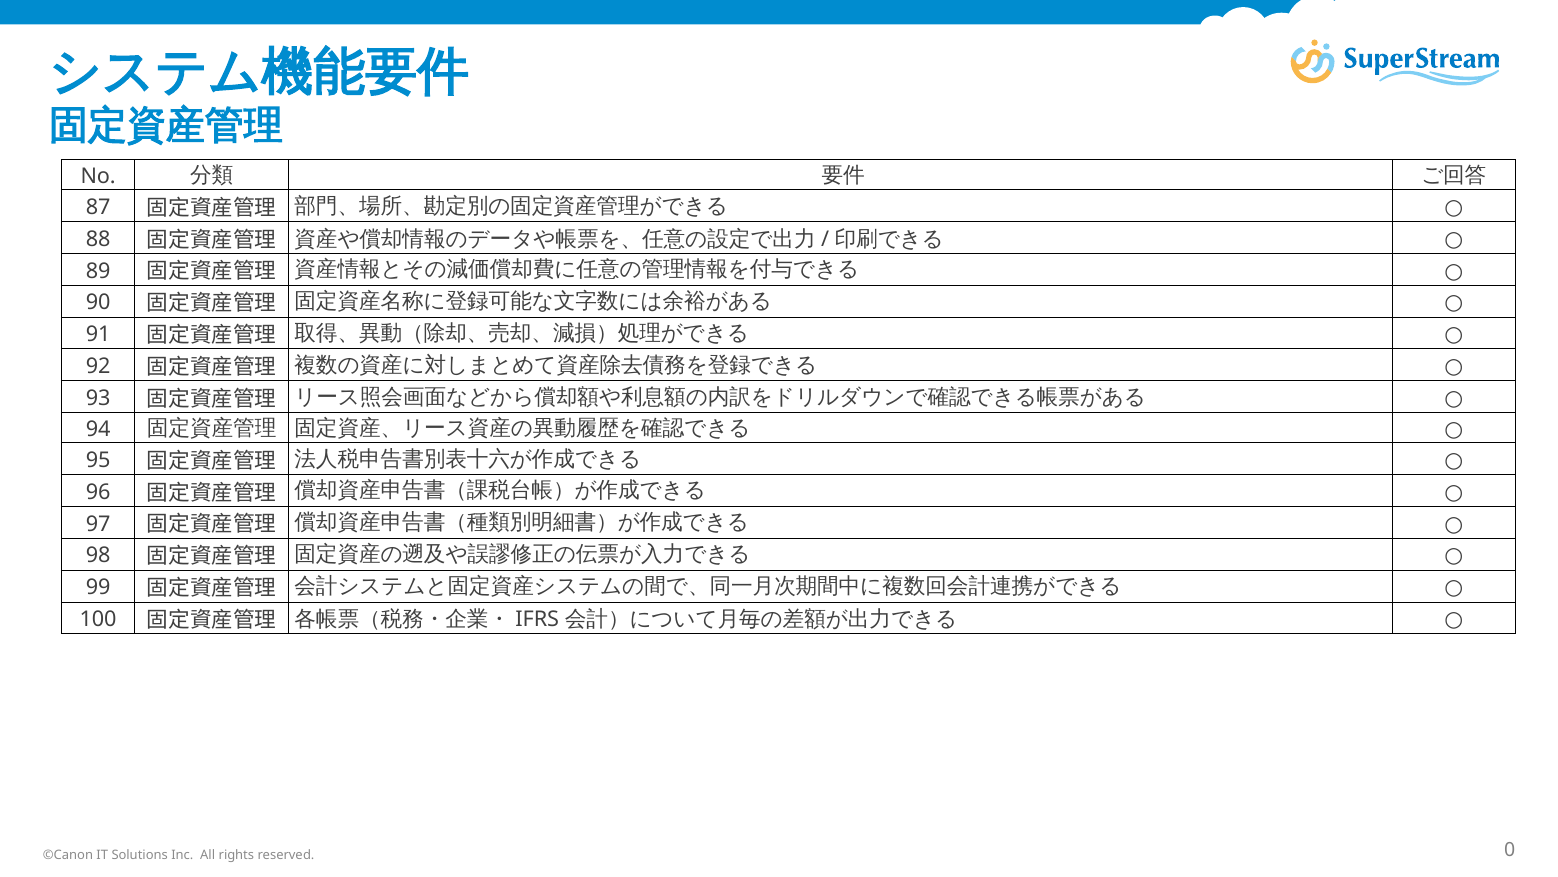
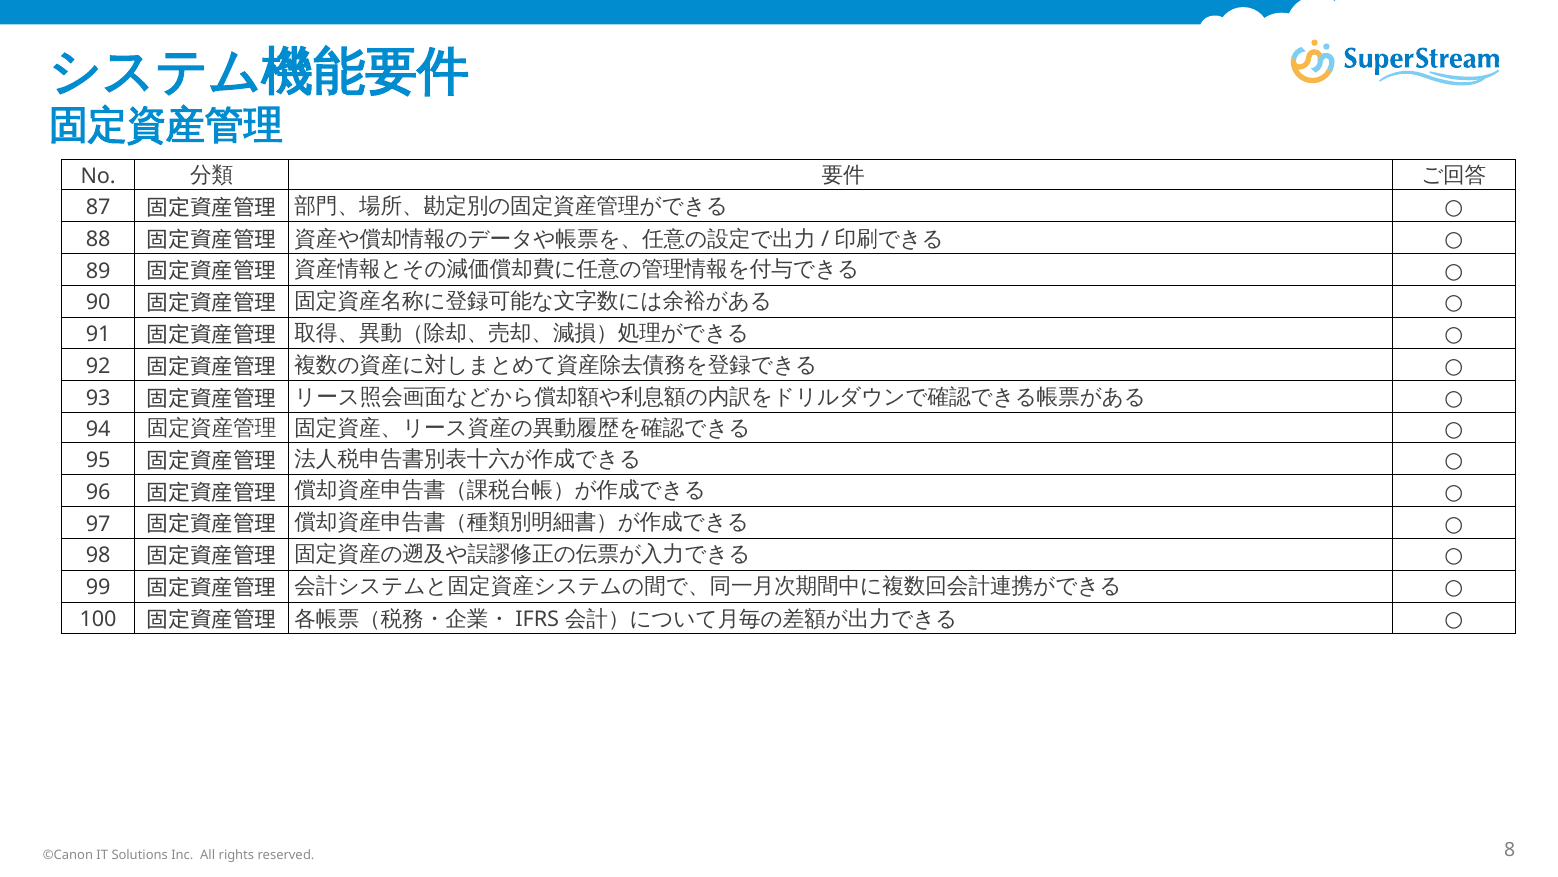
0: 0 -> 8
